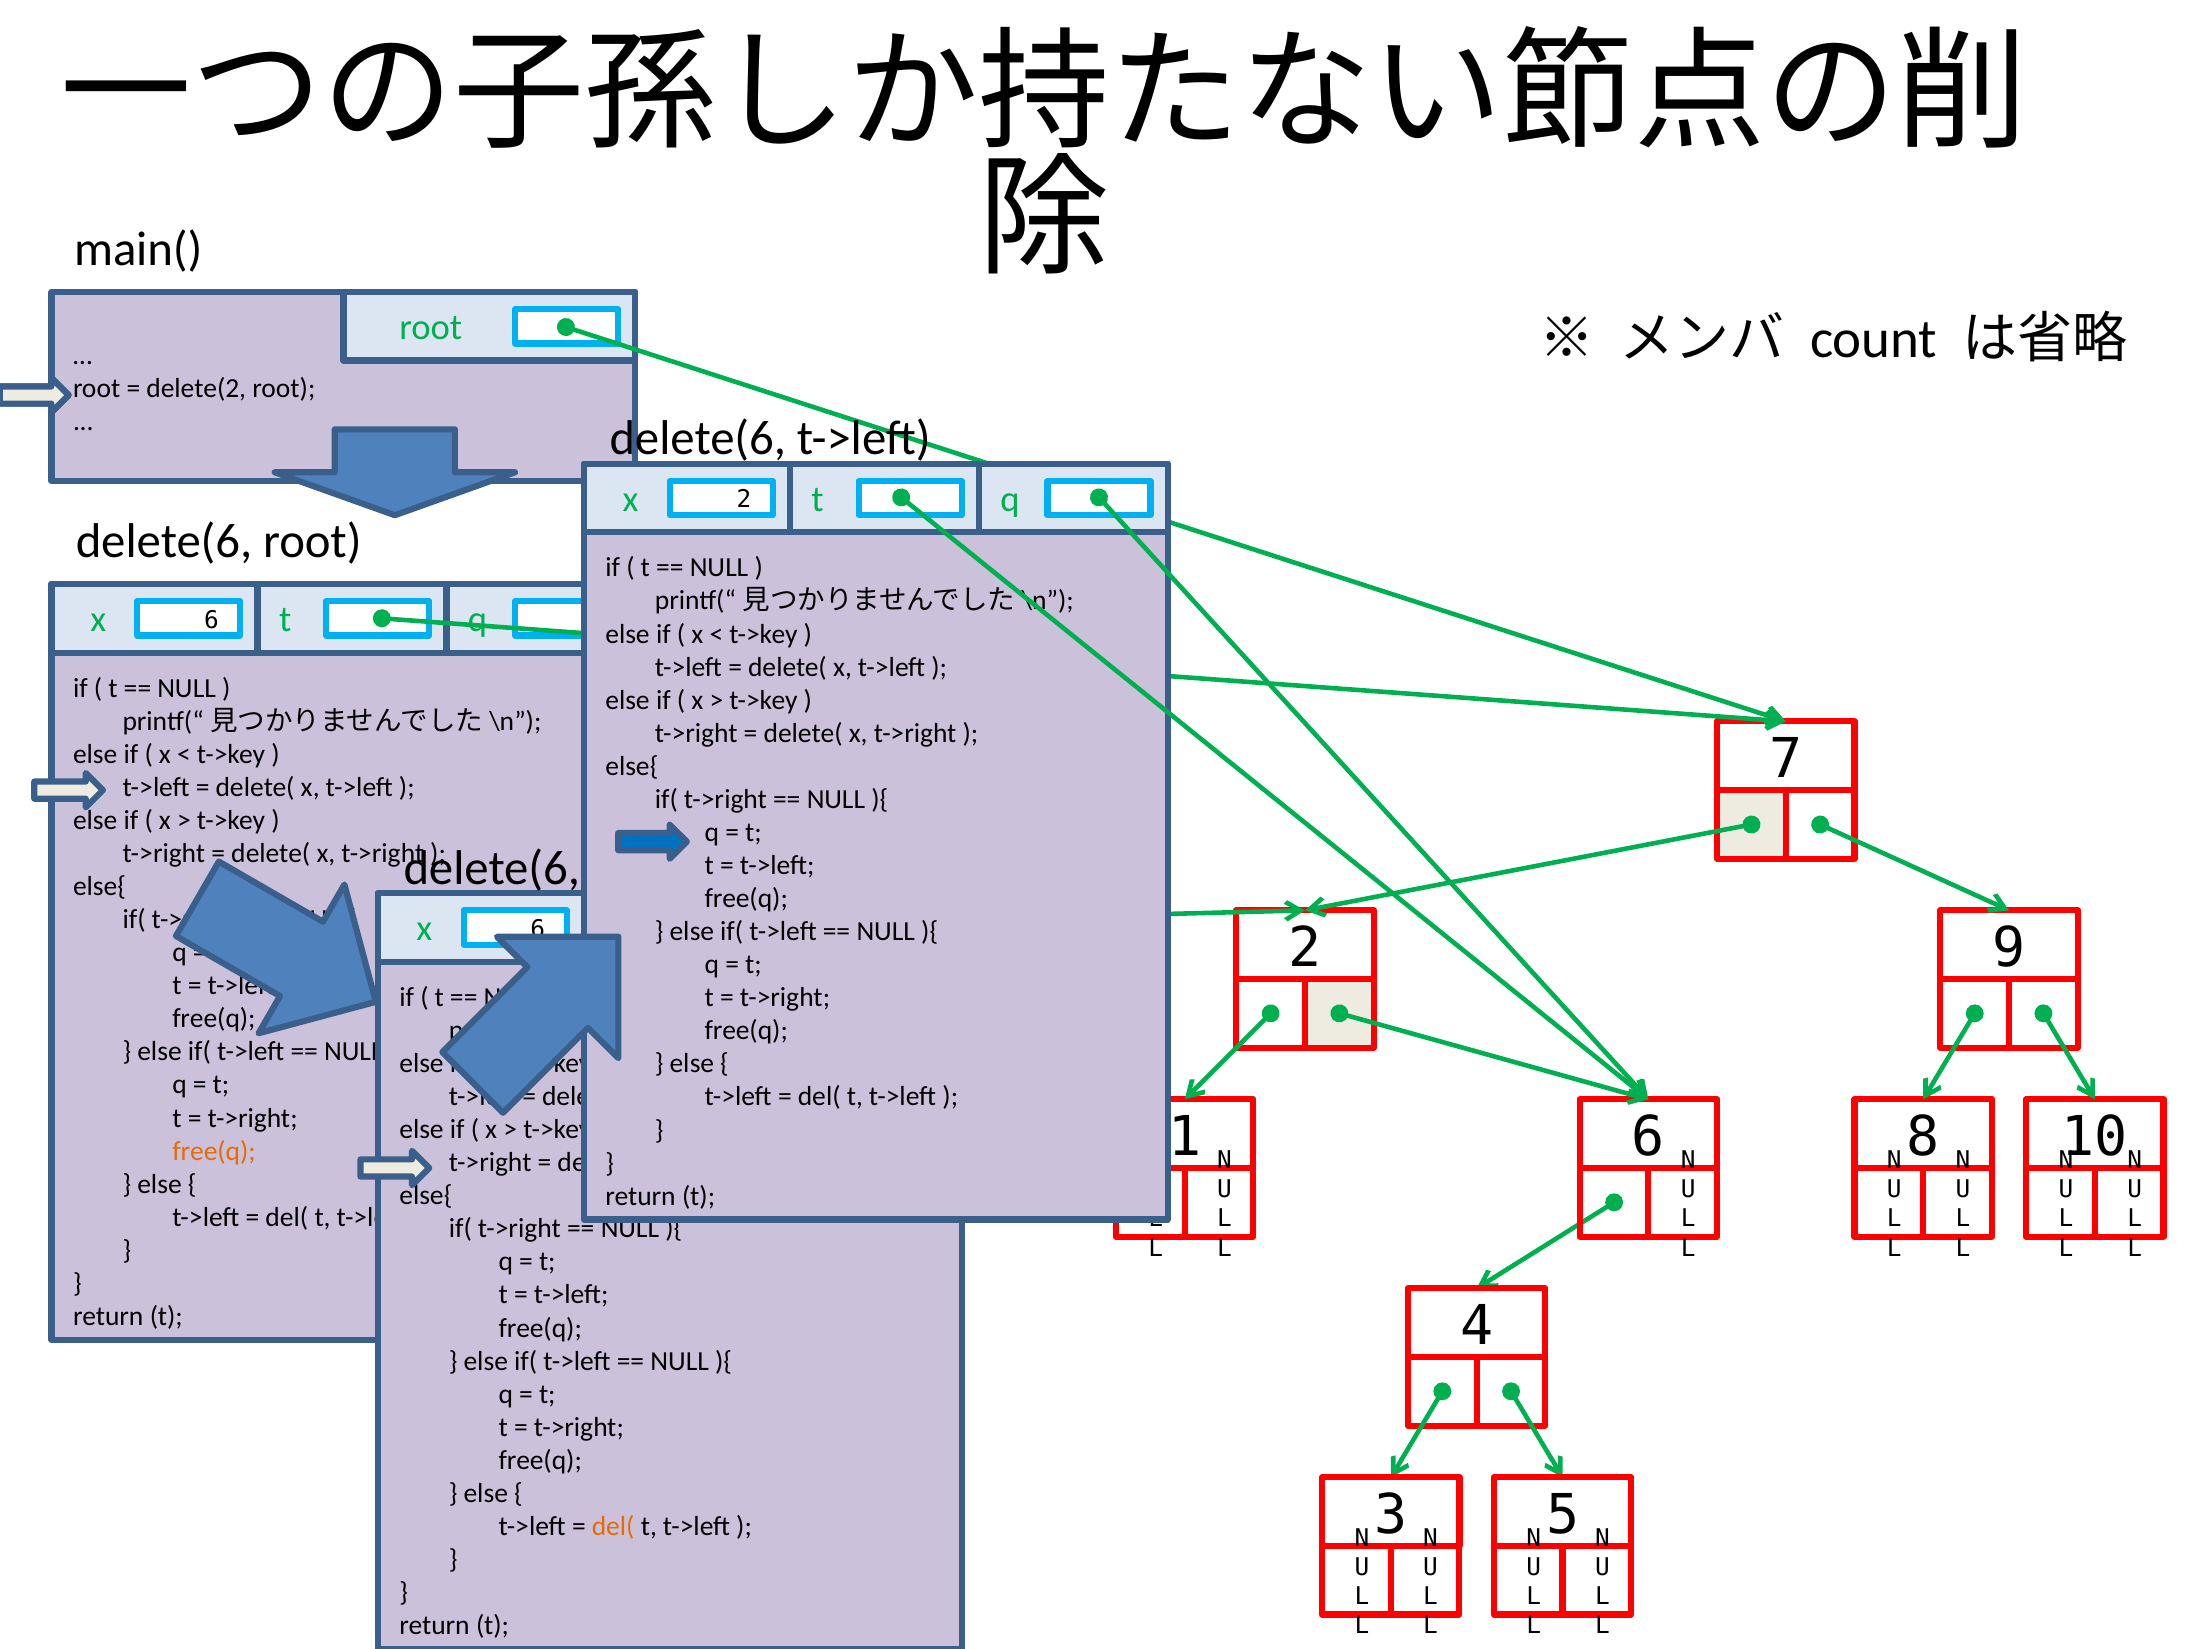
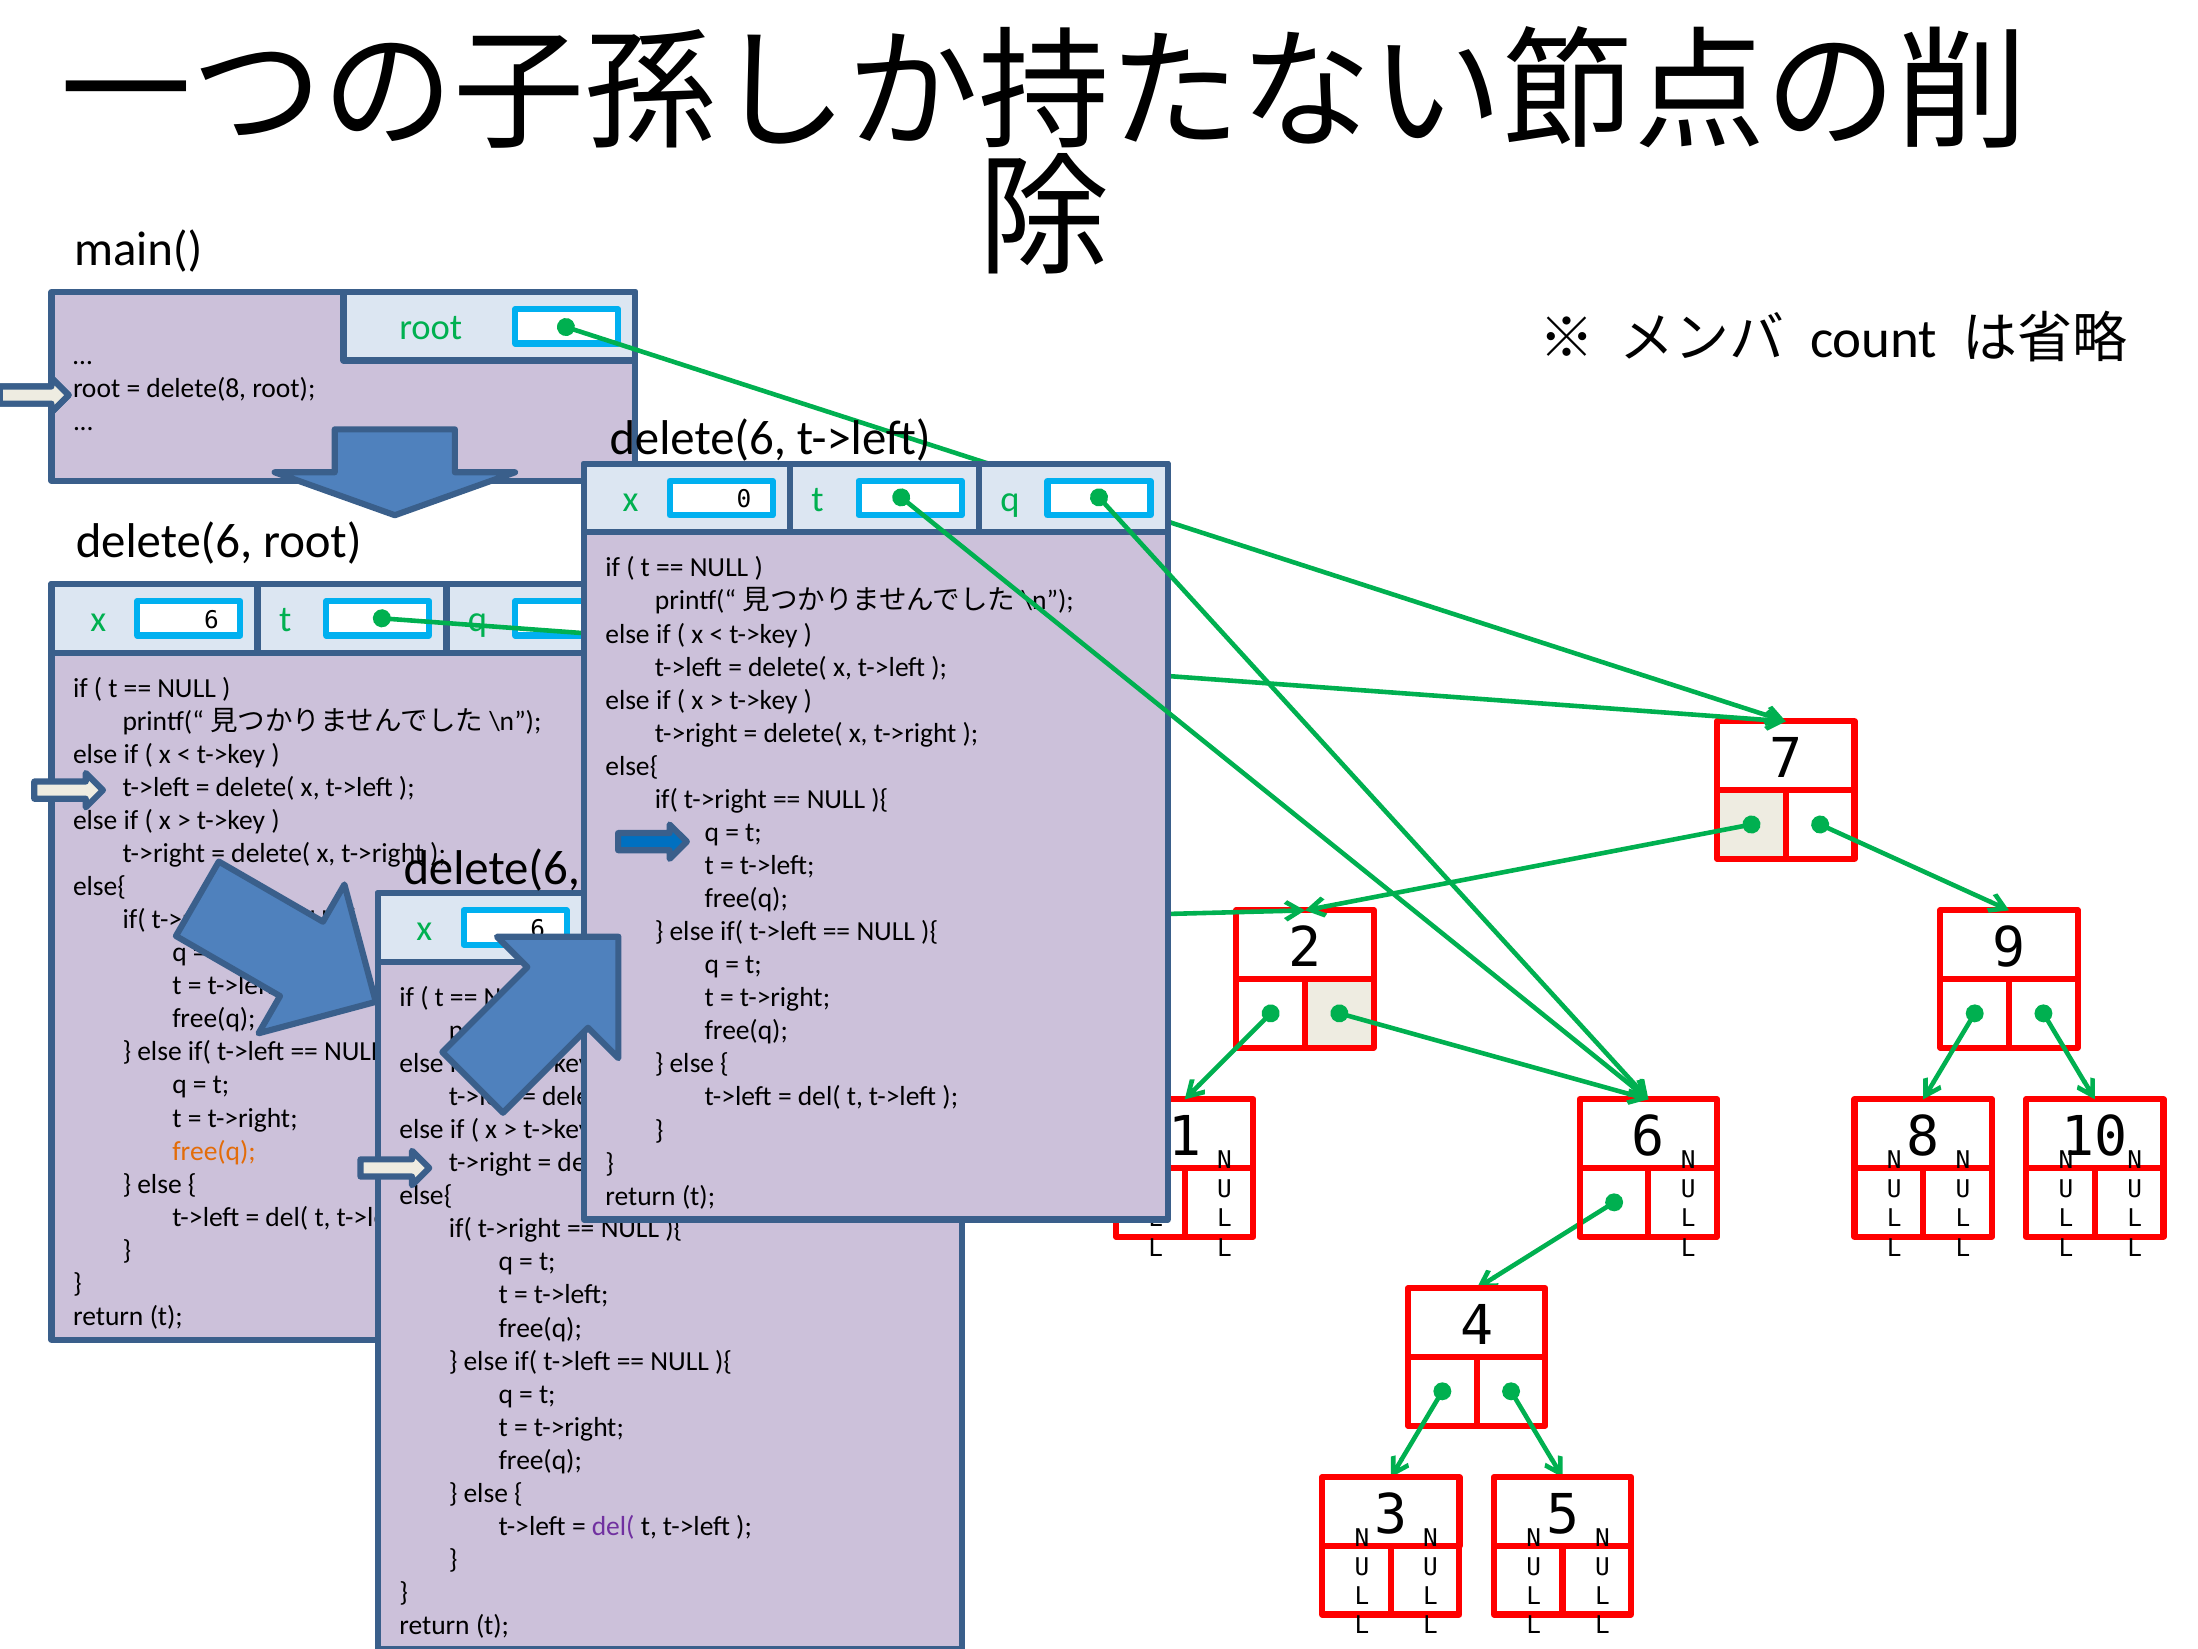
delete(2: delete(2 -> delete(8
x 2: 2 -> 0
del( at (613, 1526) colour: orange -> purple
